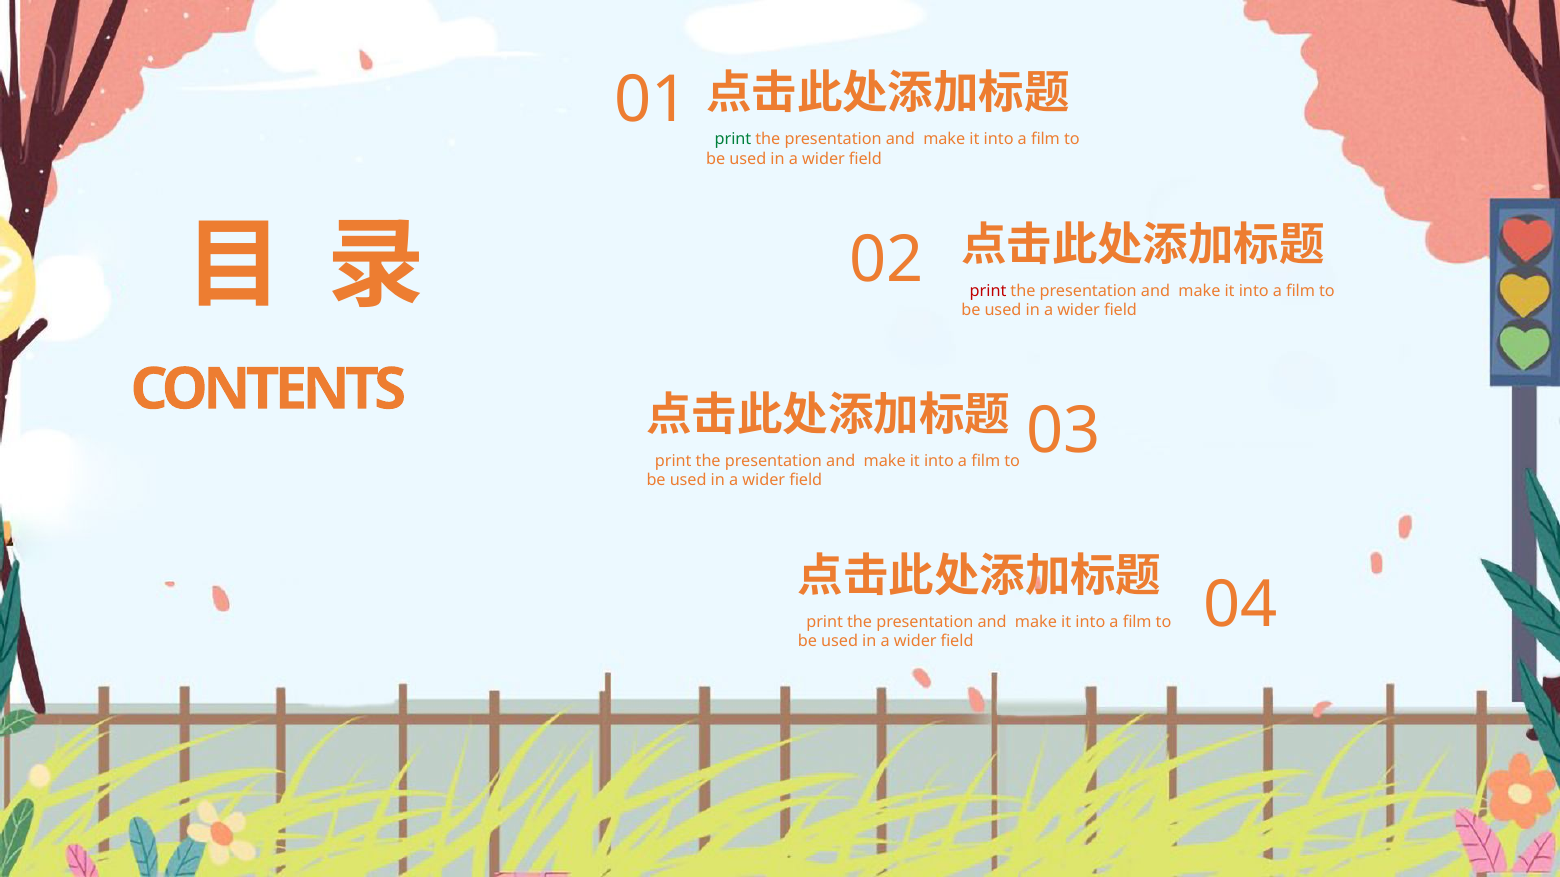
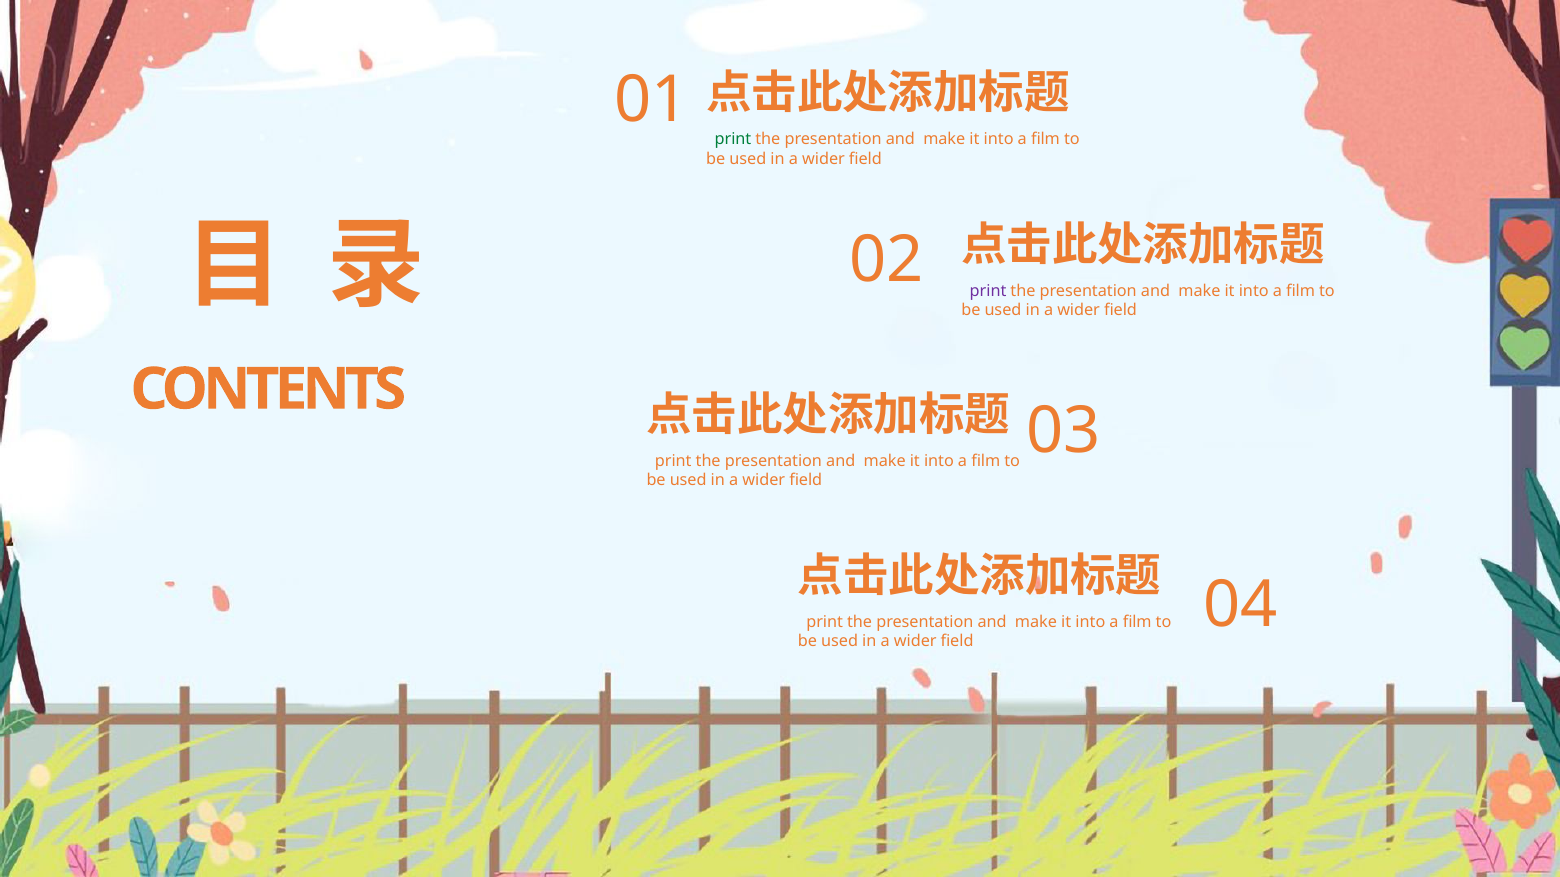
print at (988, 291) colour: red -> purple
